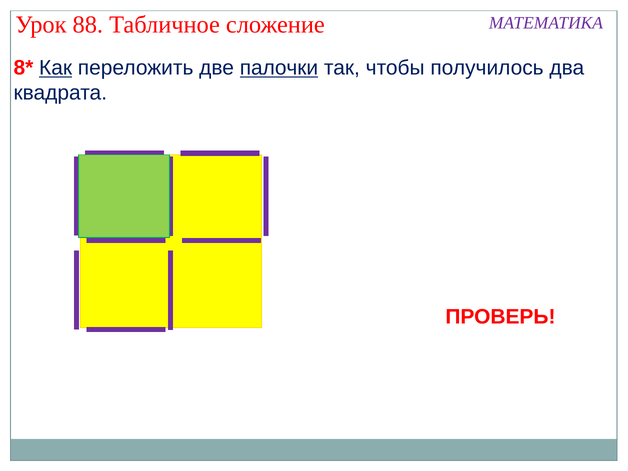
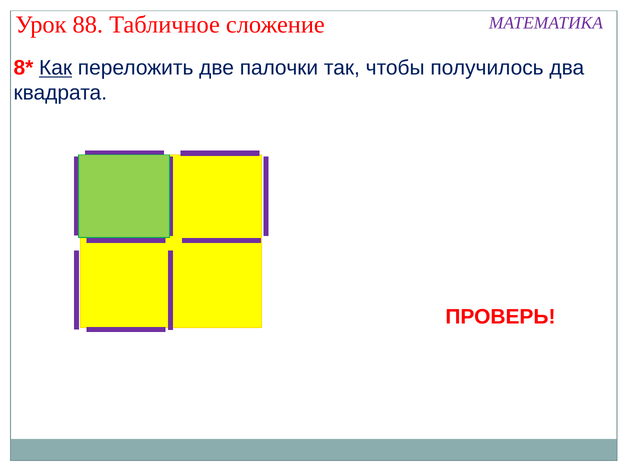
палочки underline: present -> none
